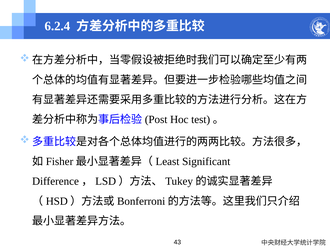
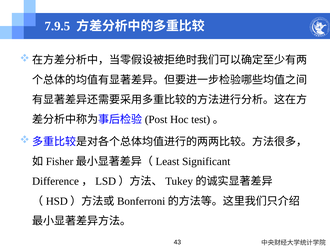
6.2.4: 6.2.4 -> 7.9.5
